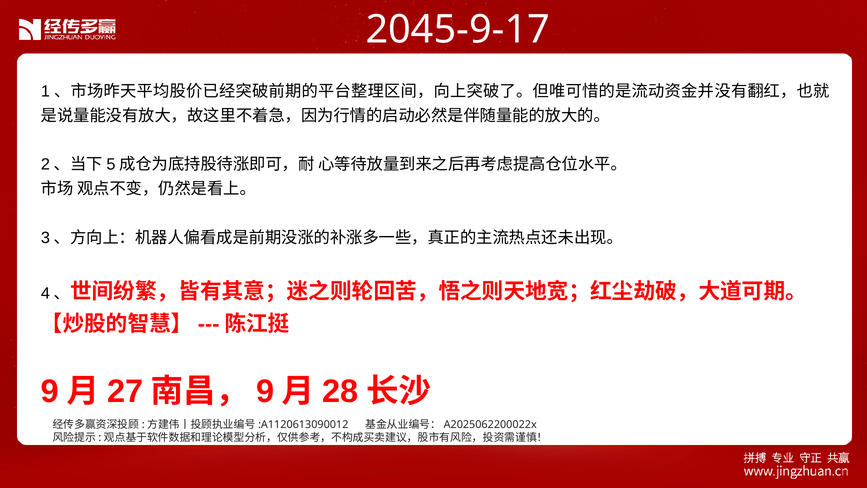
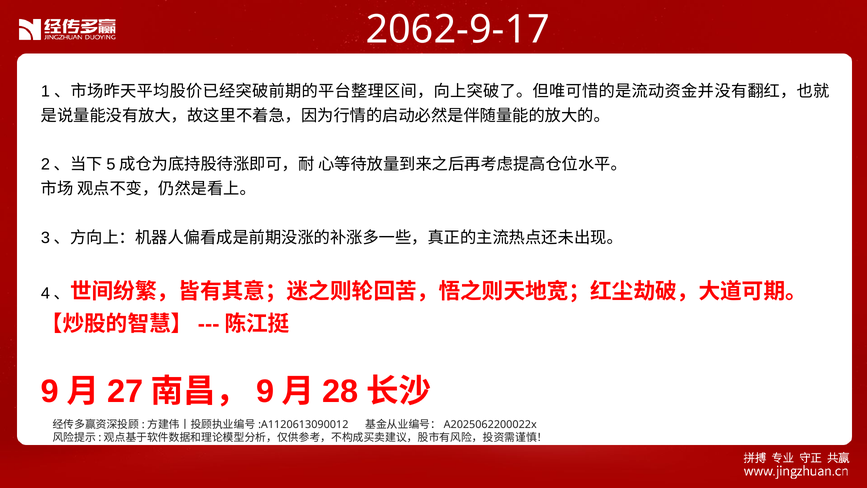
2045-9-17: 2045-9-17 -> 2062-9-17
